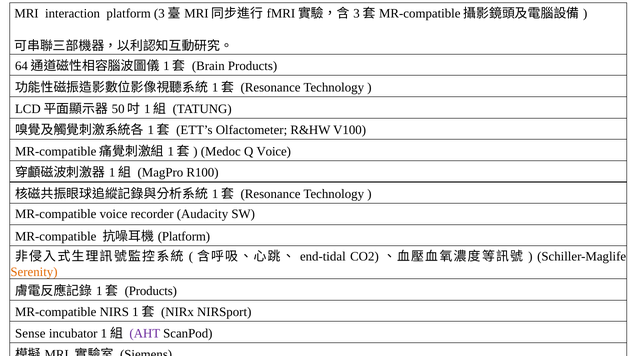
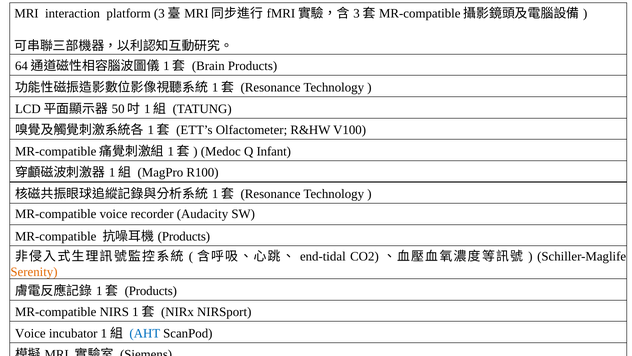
Q Voice: Voice -> Infant
Platform at (184, 236): Platform -> Products
Sense at (30, 333): Sense -> Voice
AHT colour: purple -> blue
